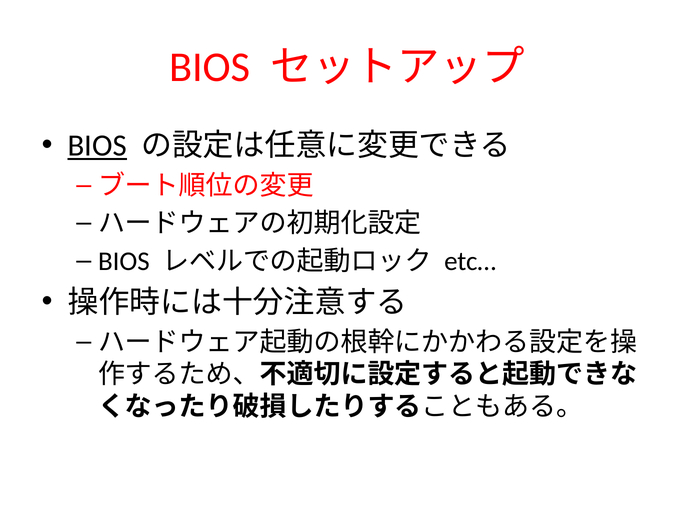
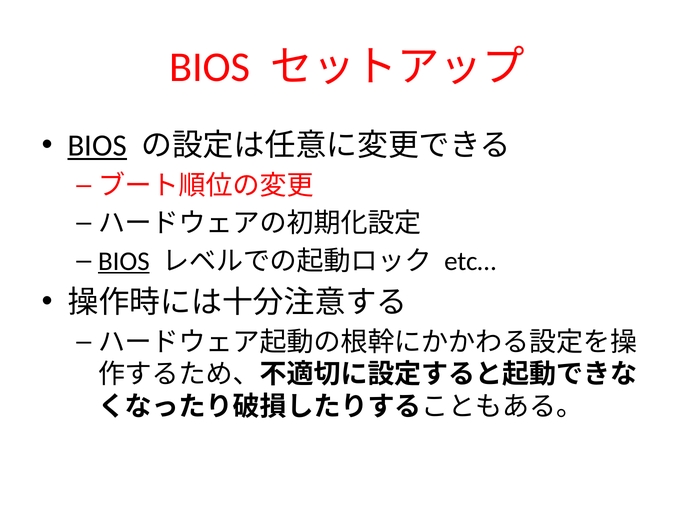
BIOS at (124, 261) underline: none -> present
